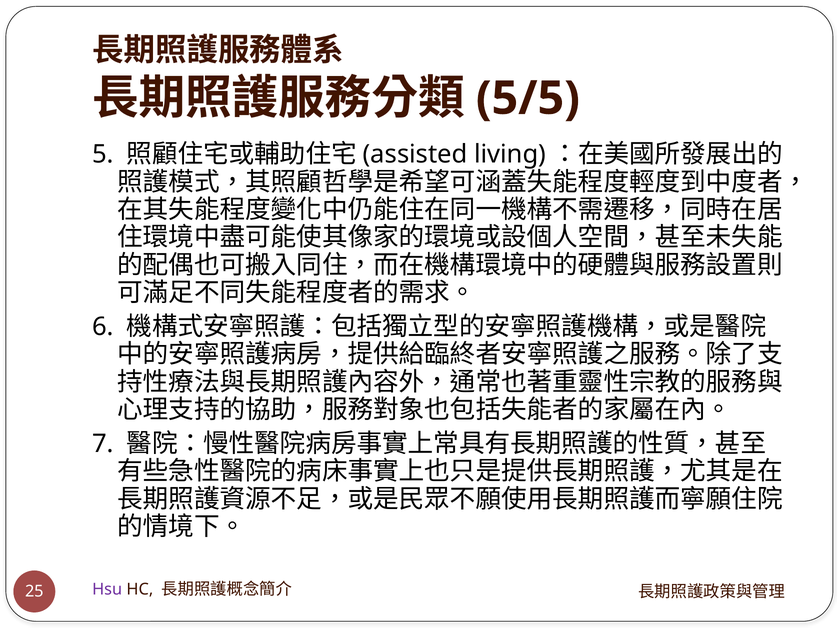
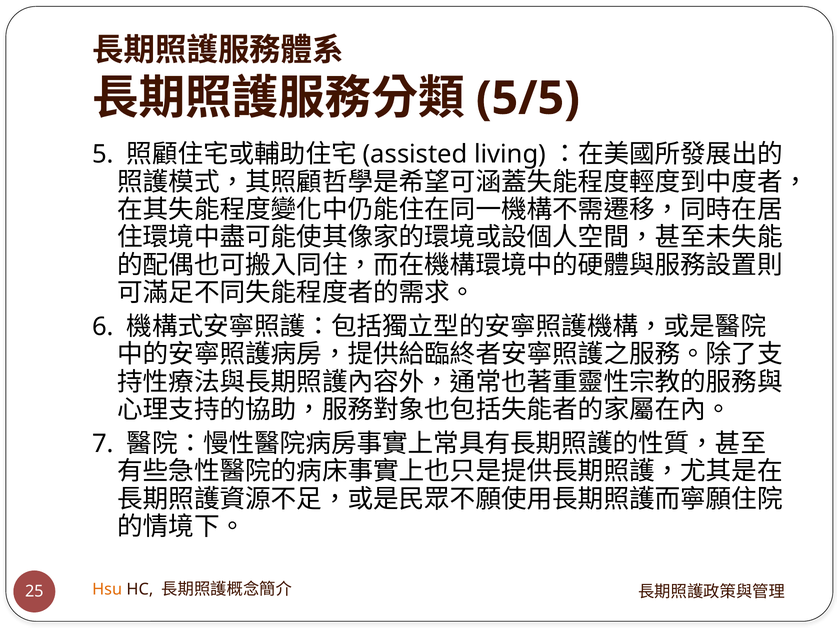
Hsu colour: purple -> orange
